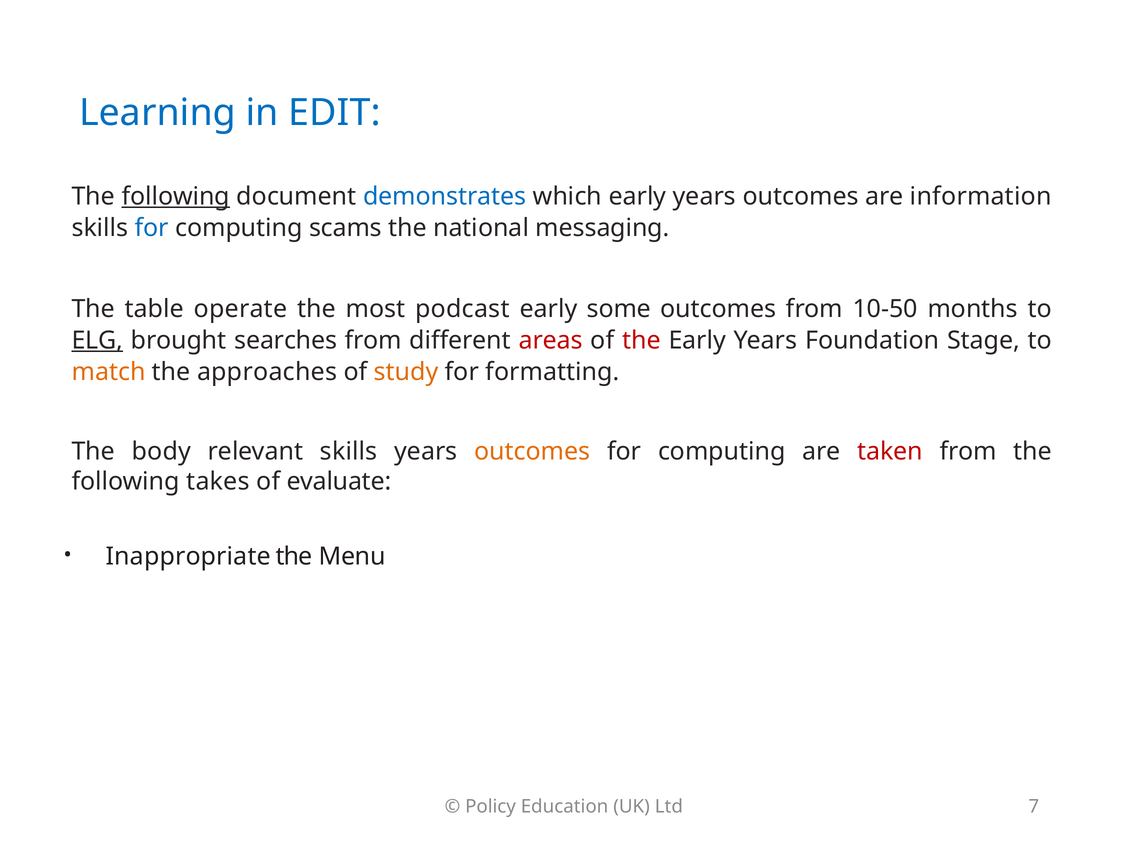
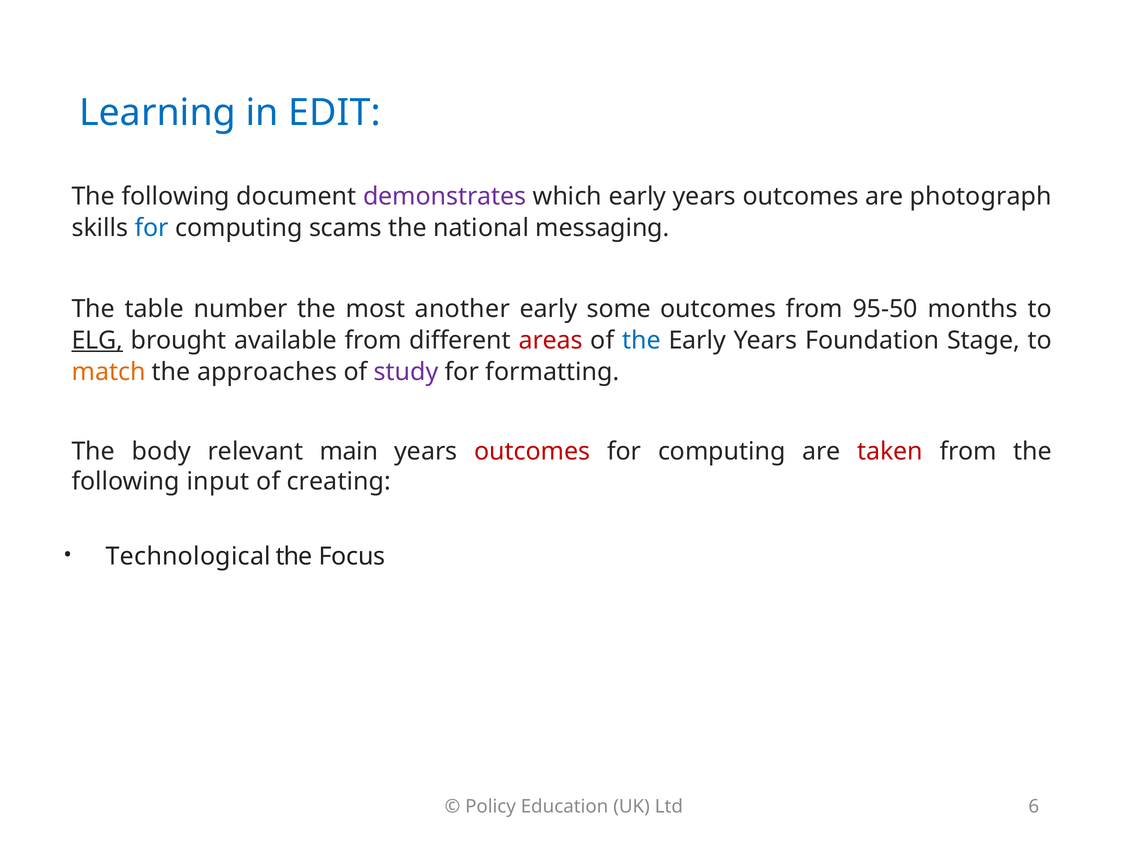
following at (176, 197) underline: present -> none
demonstrates colour: blue -> purple
information: information -> photograph
operate: operate -> number
podcast: podcast -> another
10-50: 10-50 -> 95-50
searches: searches -> available
the at (641, 341) colour: red -> blue
study colour: orange -> purple
relevant skills: skills -> main
outcomes at (532, 452) colour: orange -> red
takes: takes -> input
evaluate: evaluate -> creating
Inappropriate: Inappropriate -> Technological
Menu: Menu -> Focus
7: 7 -> 6
